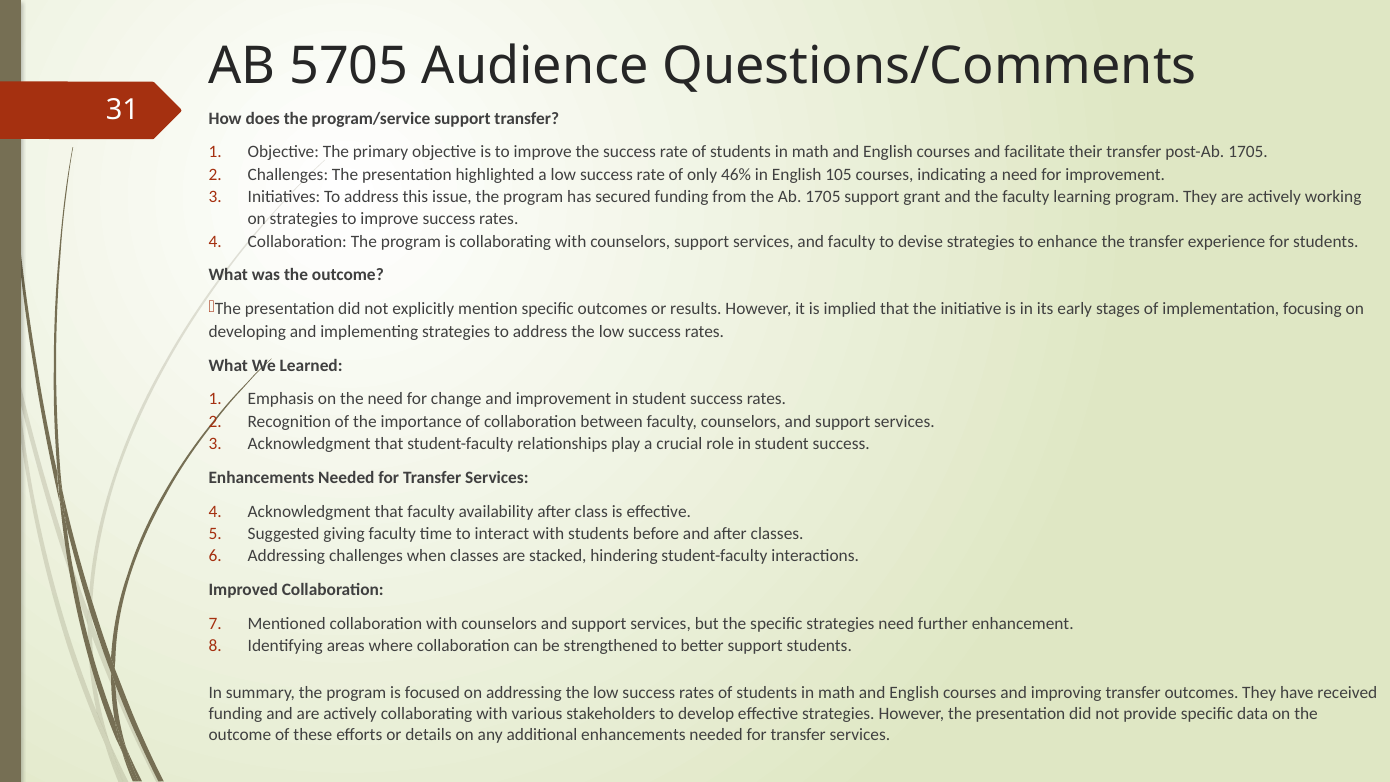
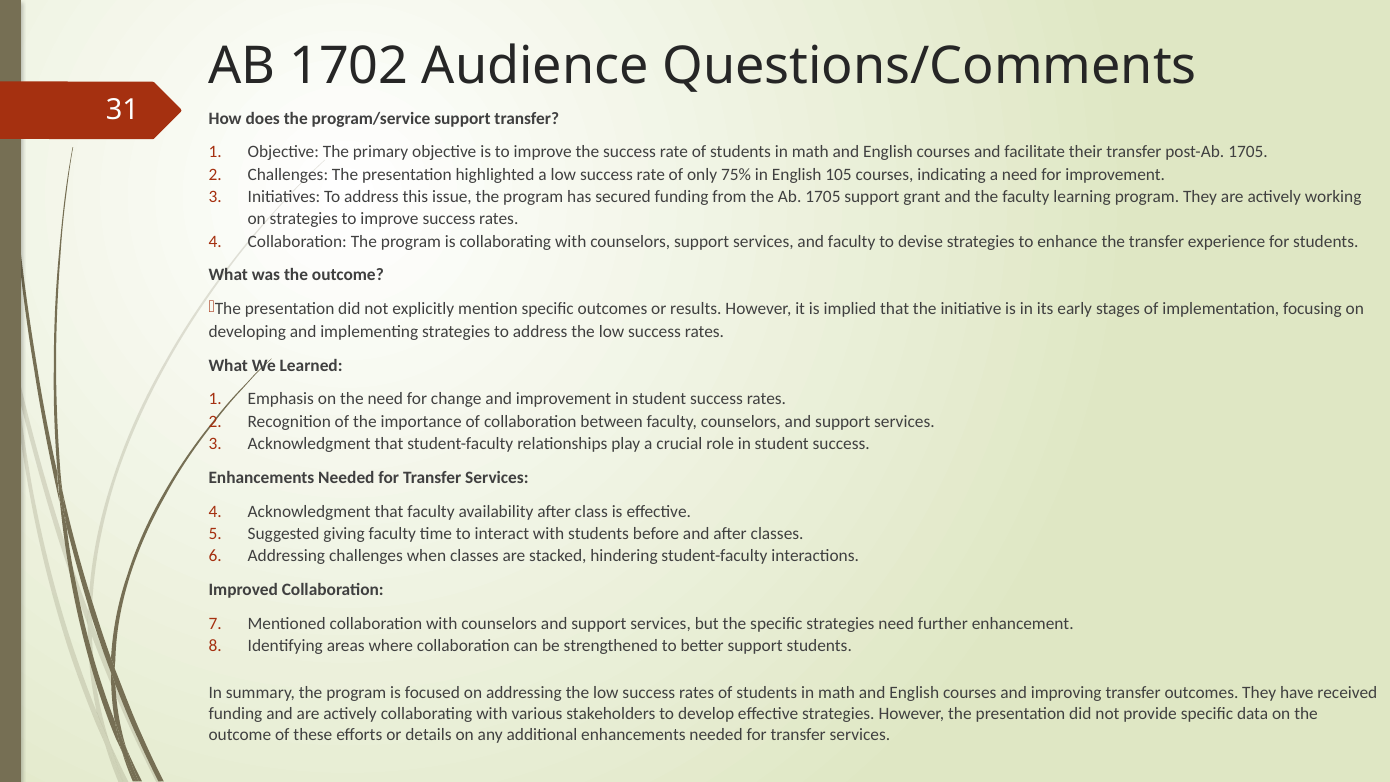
5705: 5705 -> 1702
46%: 46% -> 75%
